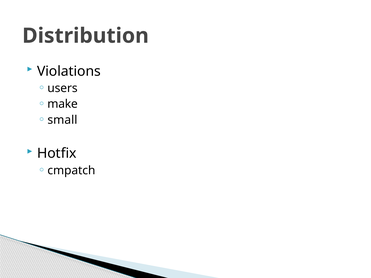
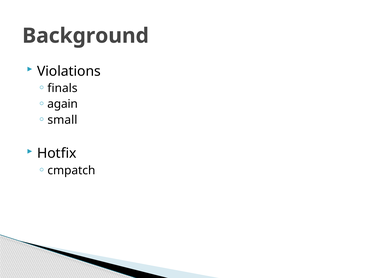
Distribution: Distribution -> Background
users: users -> finals
make: make -> again
